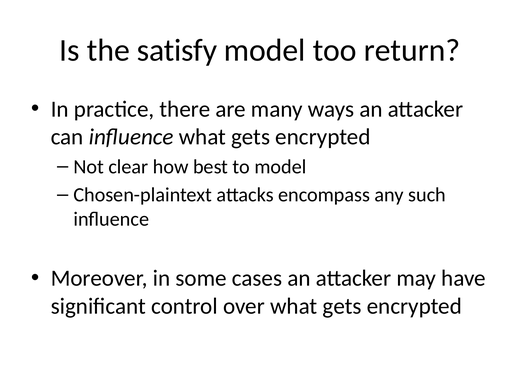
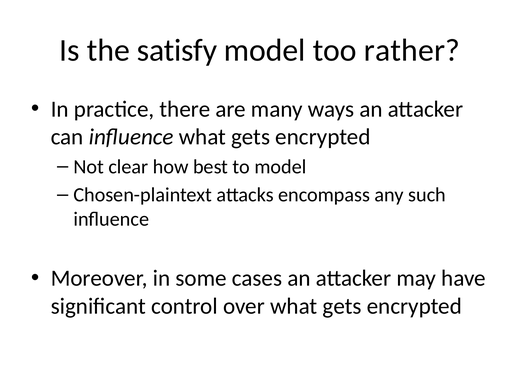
return: return -> rather
